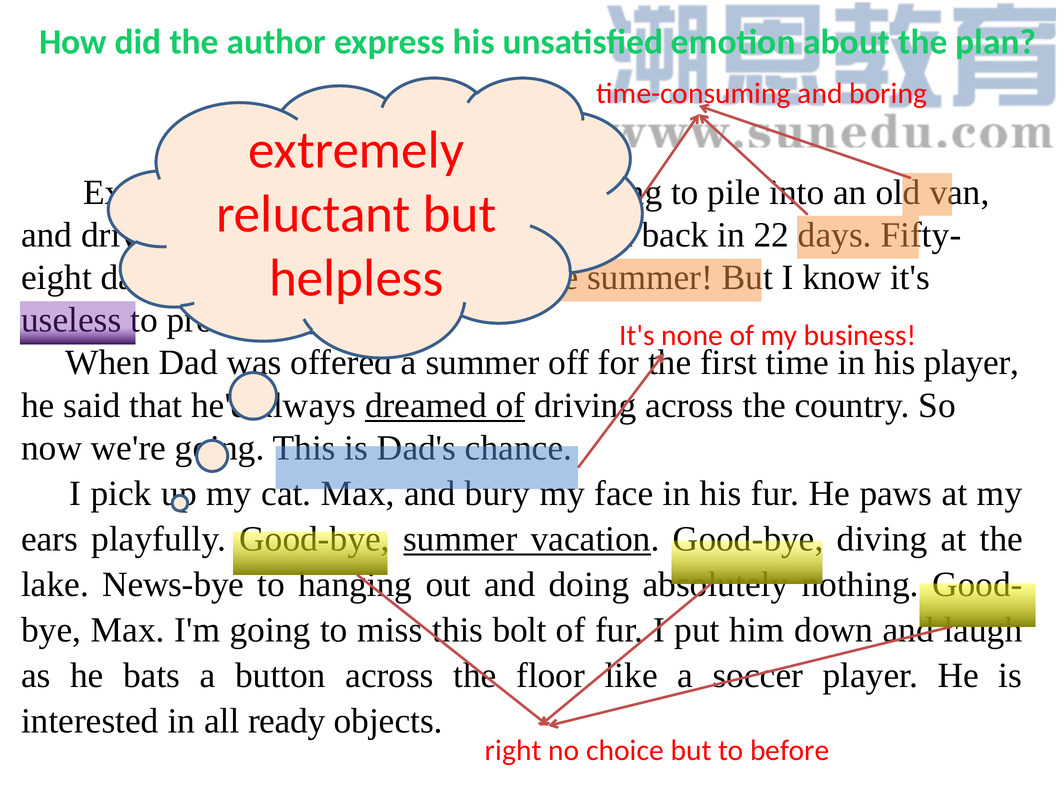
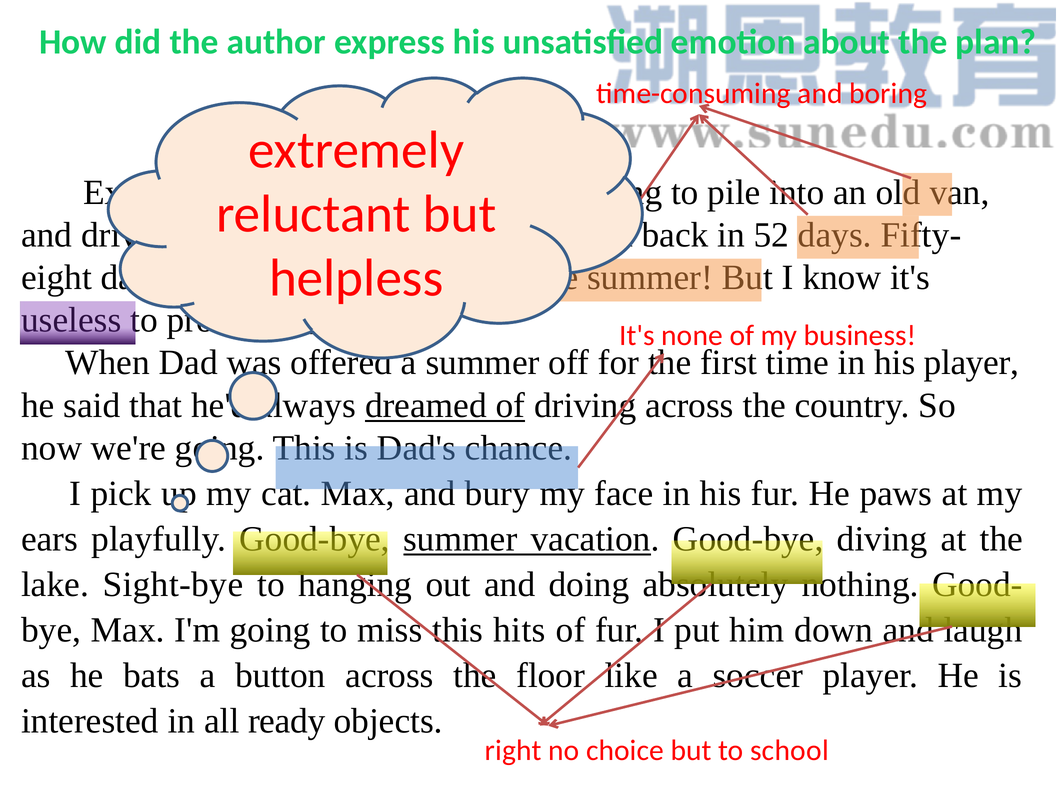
22: 22 -> 52
News-bye: News-bye -> Sight-bye
bolt: bolt -> hits
before: before -> school
